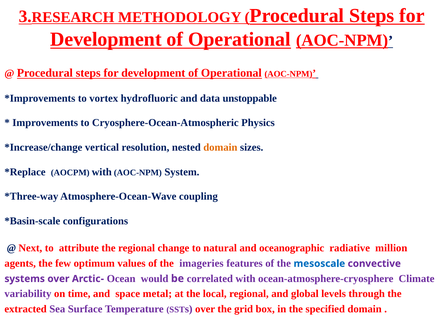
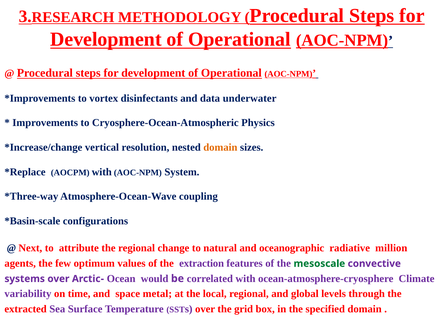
hydrofluoric: hydrofluoric -> disinfectants
unstoppable: unstoppable -> underwater
imageries: imageries -> extraction
mesoscale colour: blue -> green
